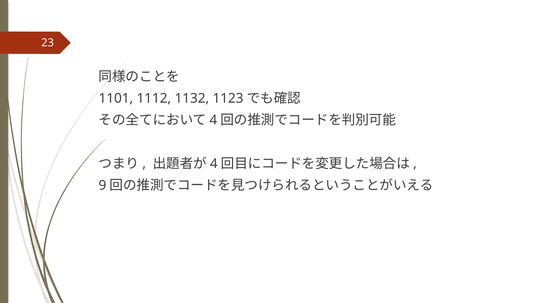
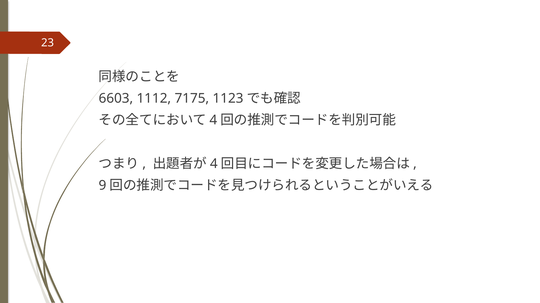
1101: 1101 -> 6603
1132: 1132 -> 7175
